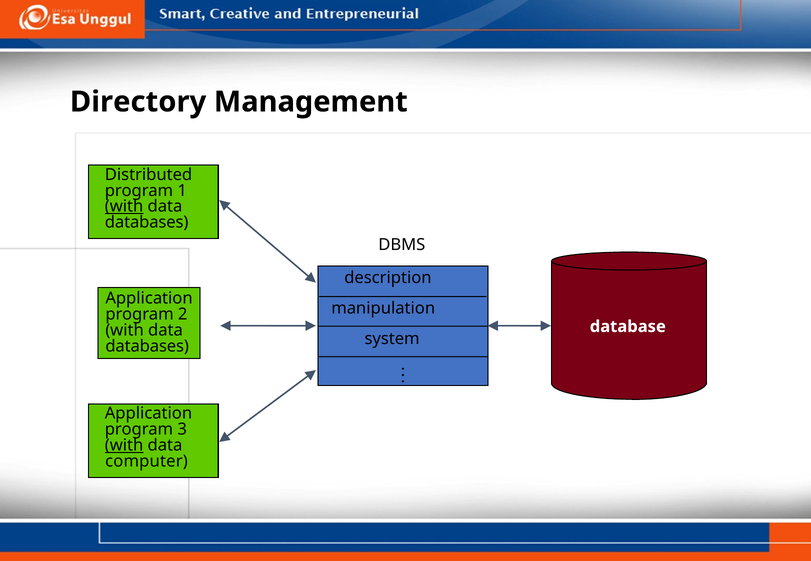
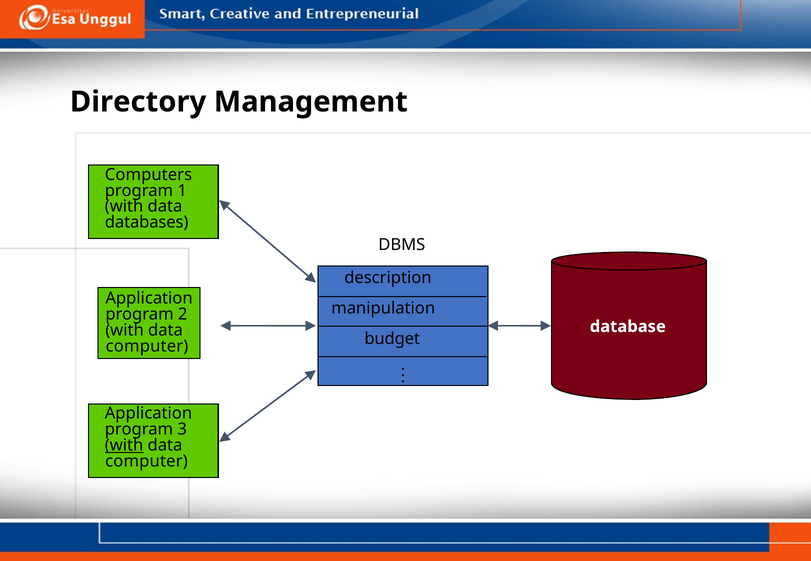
Distributed: Distributed -> Computers
with at (124, 207) underline: present -> none
system: system -> budget
databases at (147, 347): databases -> computer
